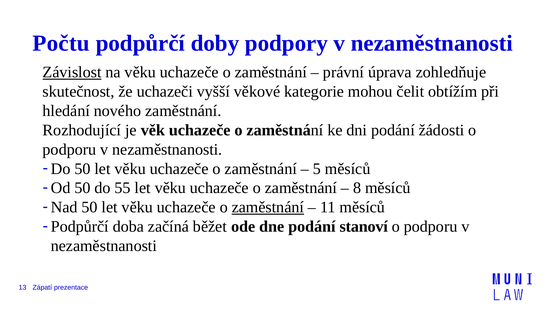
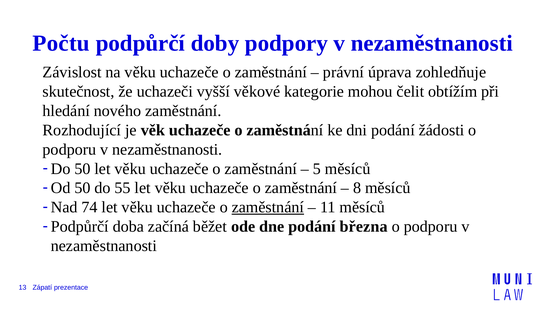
Závislost underline: present -> none
Nad 50: 50 -> 74
stanoví: stanoví -> března
